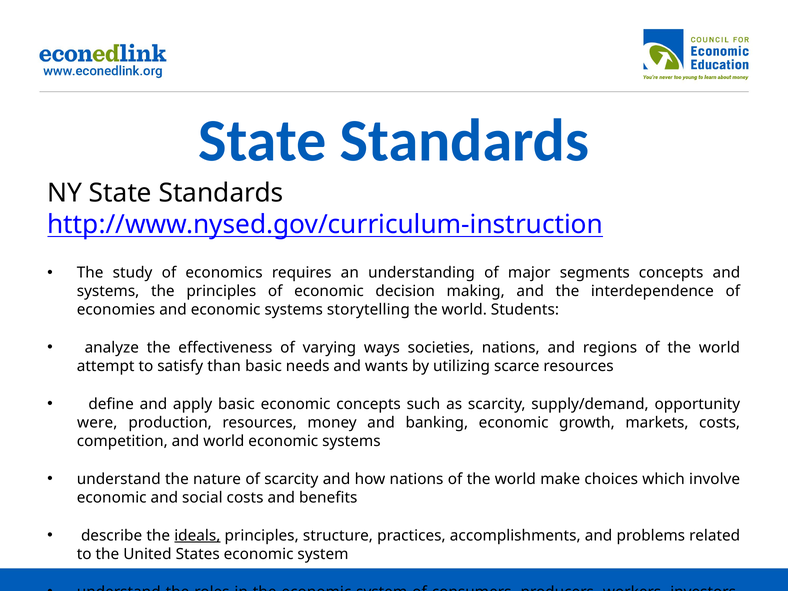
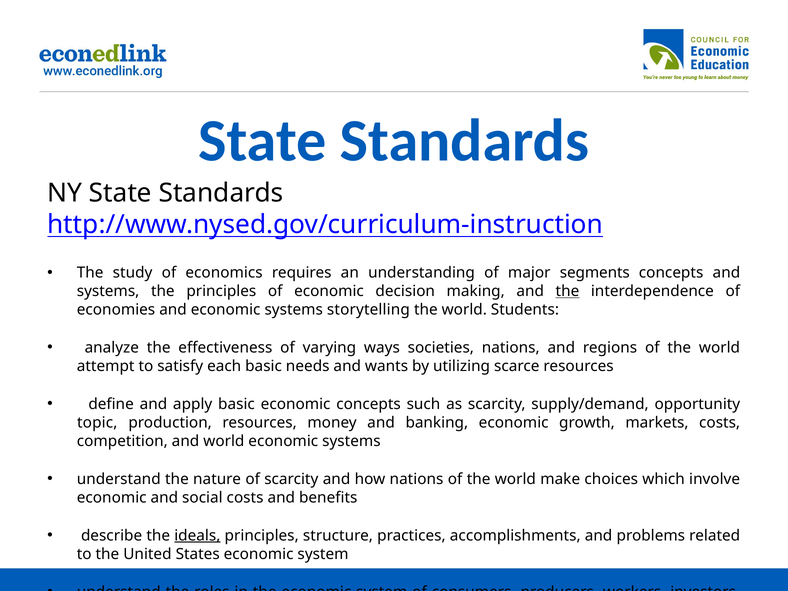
the at (567, 291) underline: none -> present
than: than -> each
were: were -> topic
